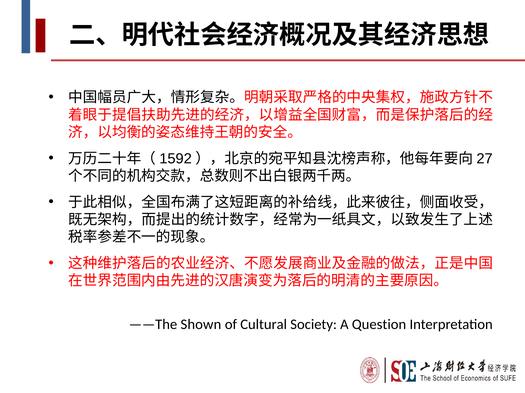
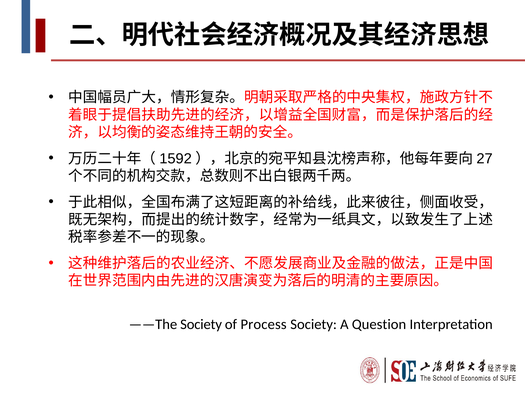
——The Shown: Shown -> Society
Cultural: Cultural -> Process
